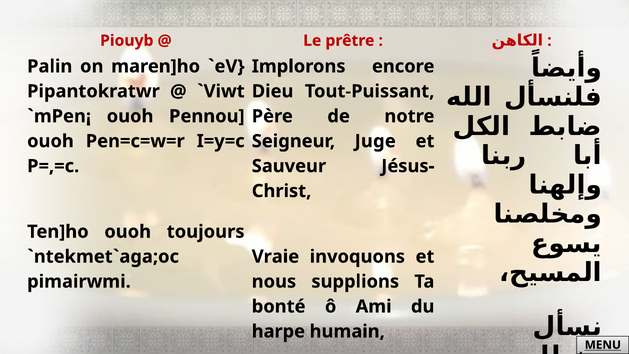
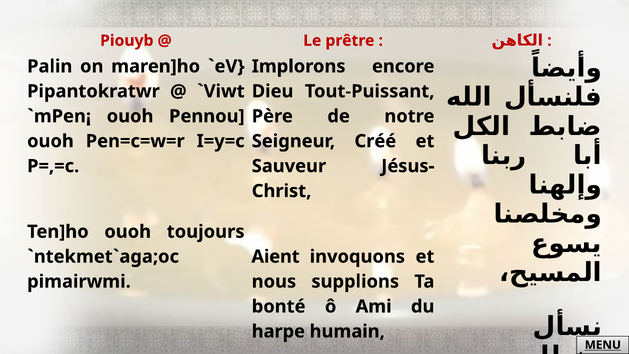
Juge: Juge -> Créé
Vraie: Vraie -> Aient
